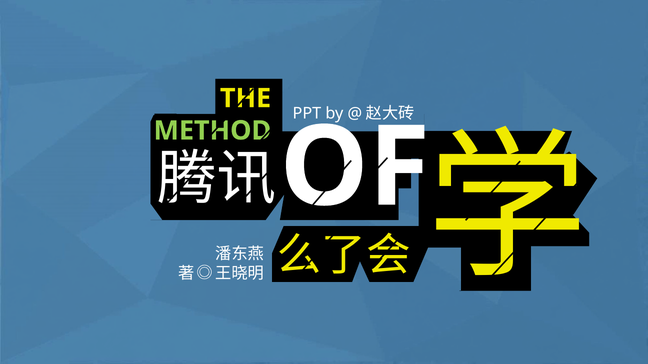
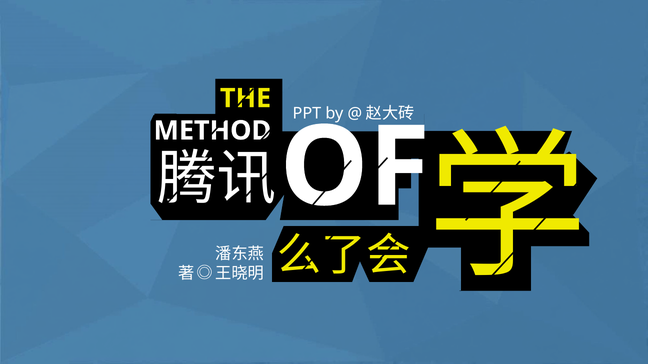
METHOD colour: light green -> white
